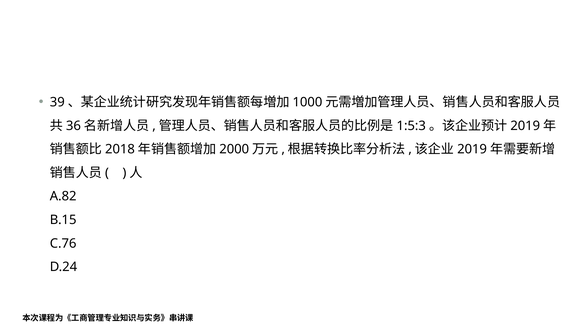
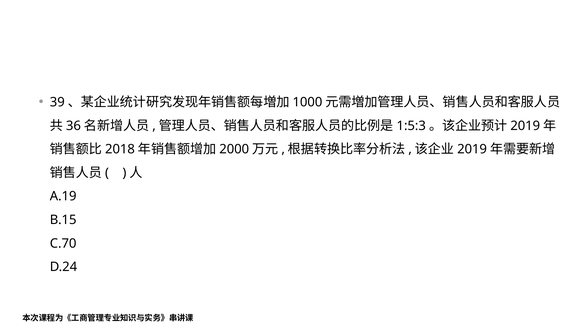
A.82: A.82 -> A.19
C.76: C.76 -> C.70
